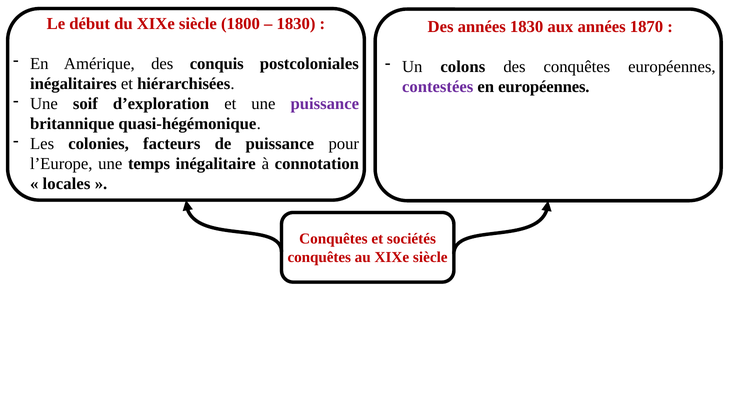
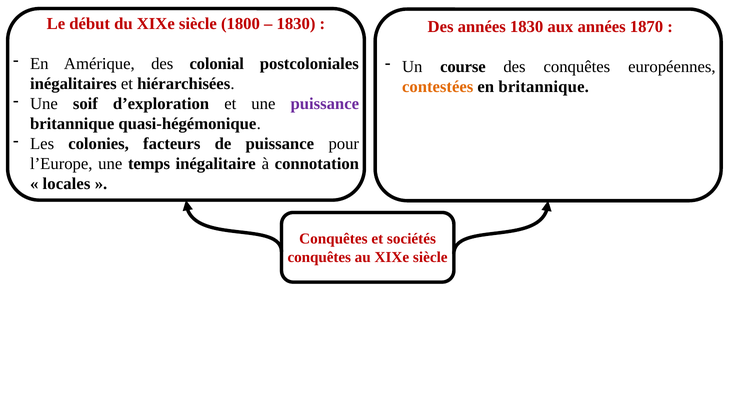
conquis: conquis -> colonial
colons: colons -> course
contestées colour: purple -> orange
en européennes: européennes -> britannique
